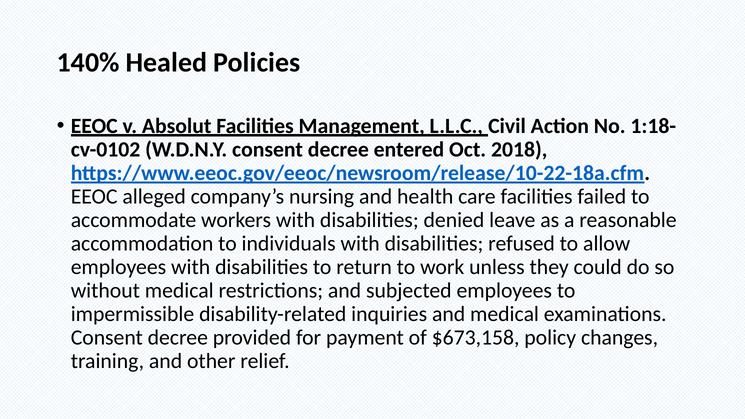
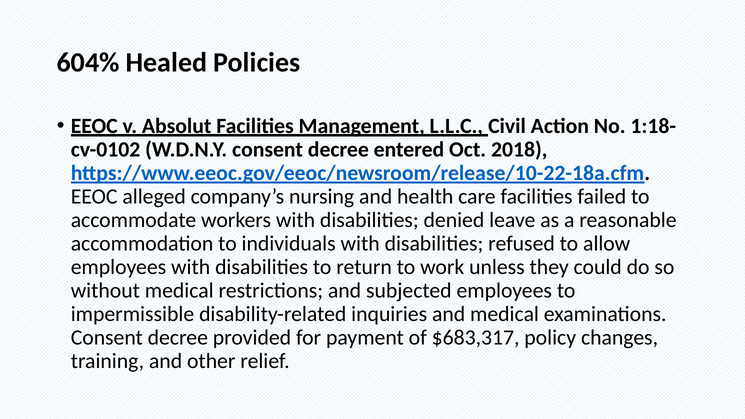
140%: 140% -> 604%
$673,158: $673,158 -> $683,317
